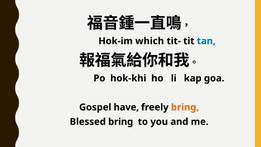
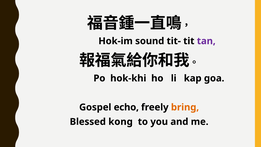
which: which -> sound
tan colour: blue -> purple
have: have -> echo
Blessed bring: bring -> kong
